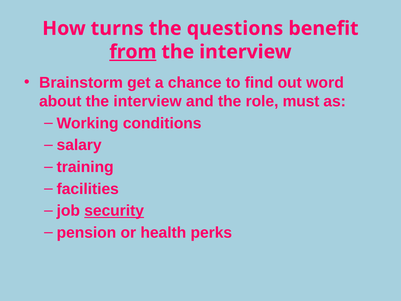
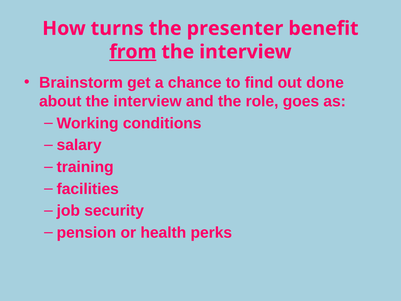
questions: questions -> presenter
word: word -> done
must: must -> goes
security underline: present -> none
